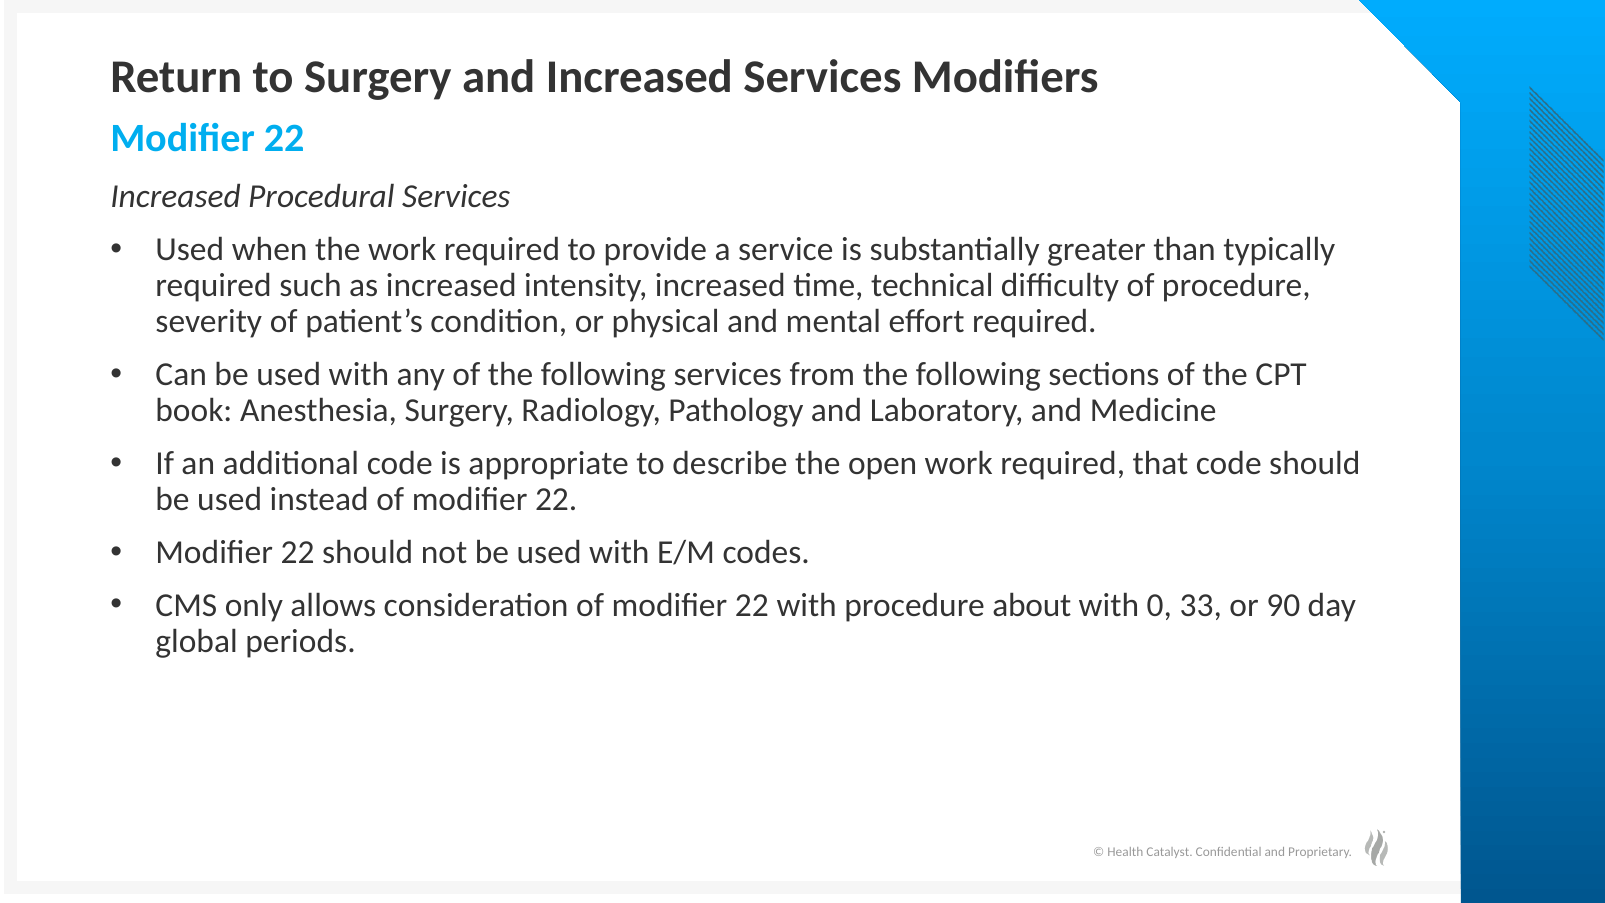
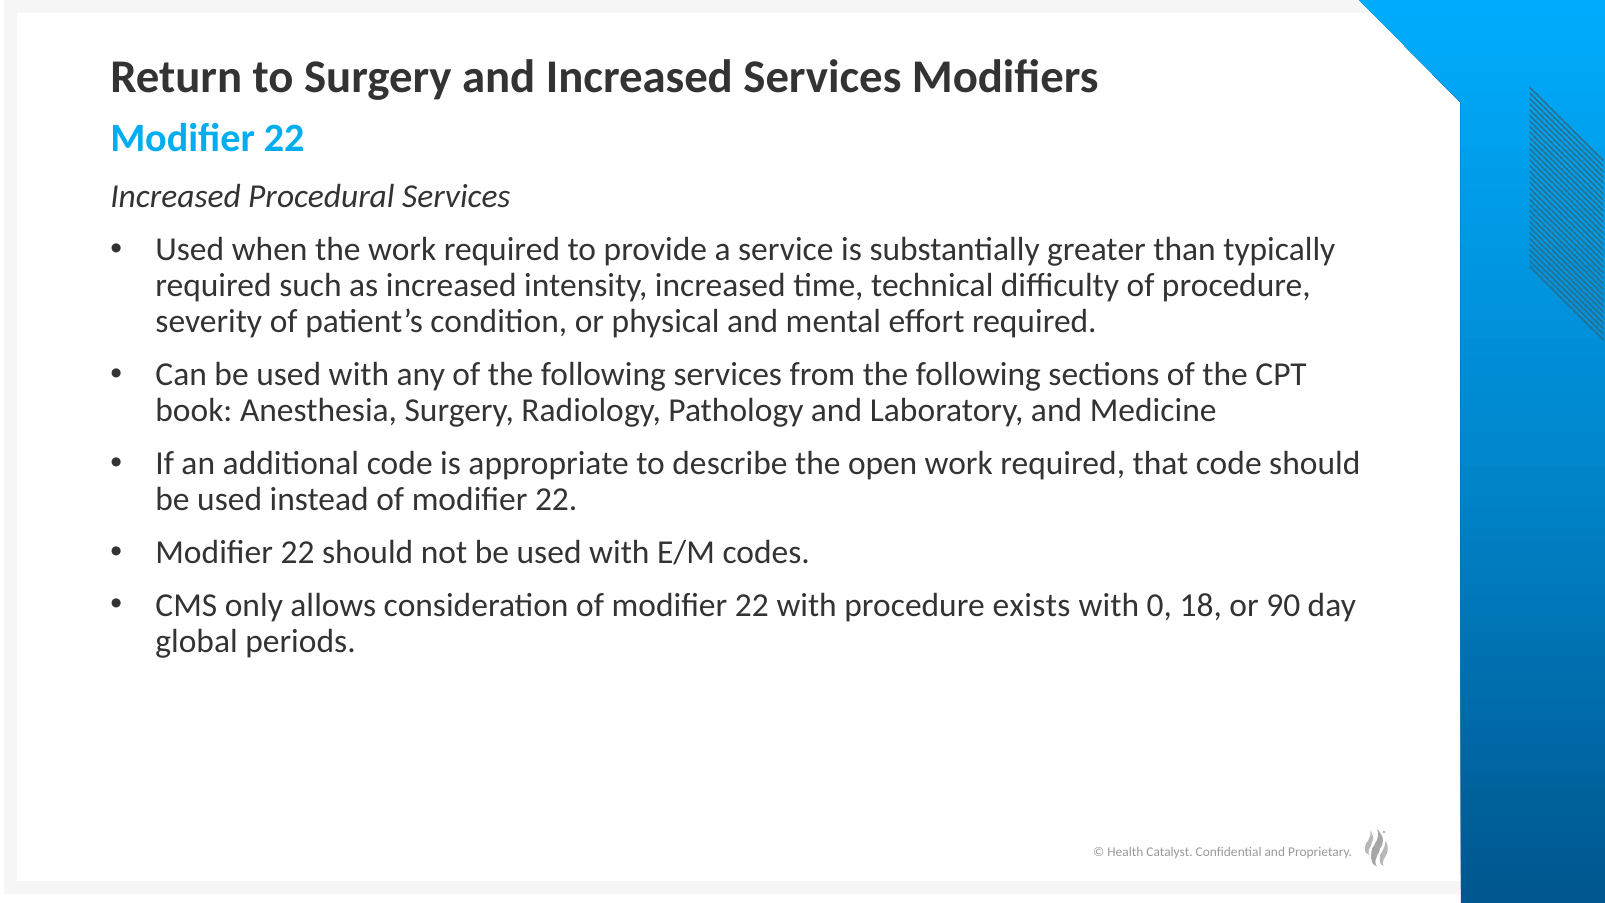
about: about -> exists
33: 33 -> 18
